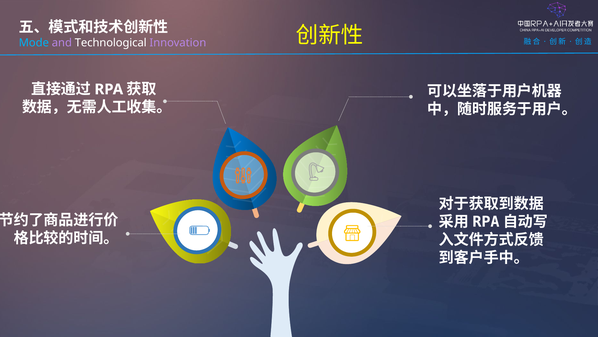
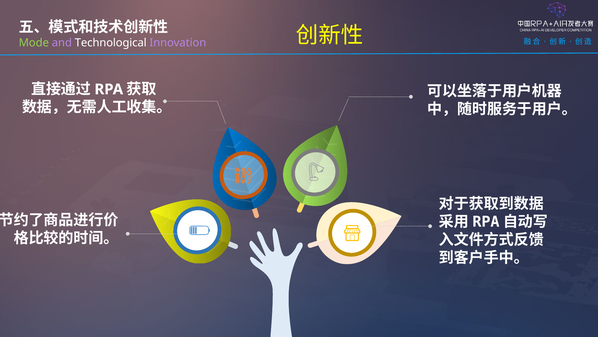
Mode colour: light blue -> light green
